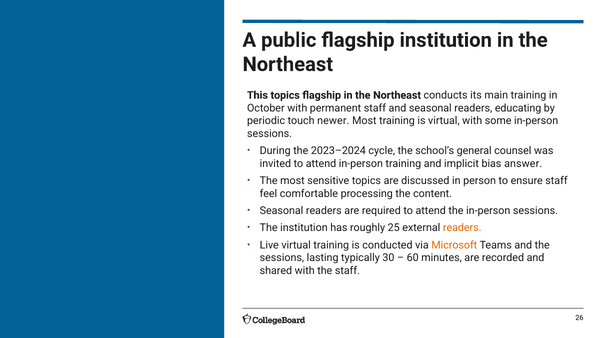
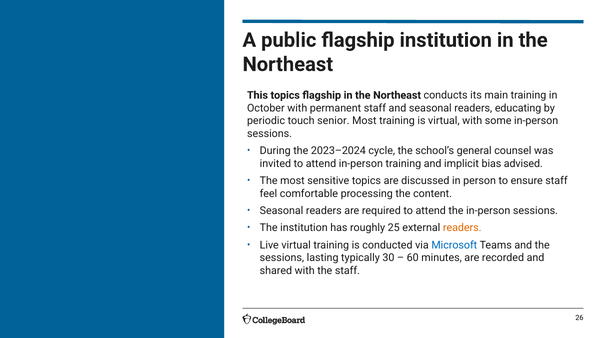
newer: newer -> senior
answer: answer -> advised
Microsoft colour: orange -> blue
